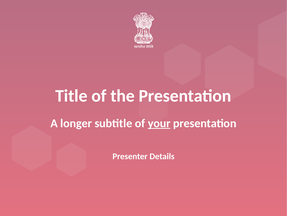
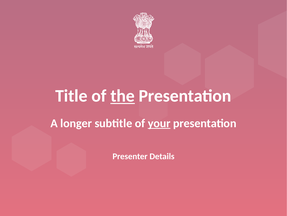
the underline: none -> present
